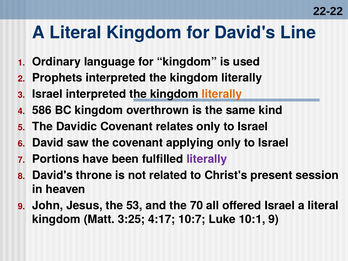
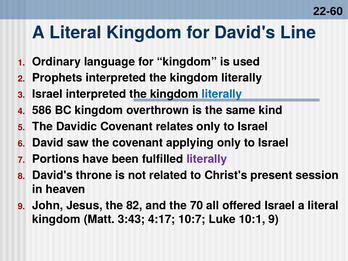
22-22: 22-22 -> 22-60
literally at (222, 94) colour: orange -> blue
53: 53 -> 82
3:25: 3:25 -> 3:43
